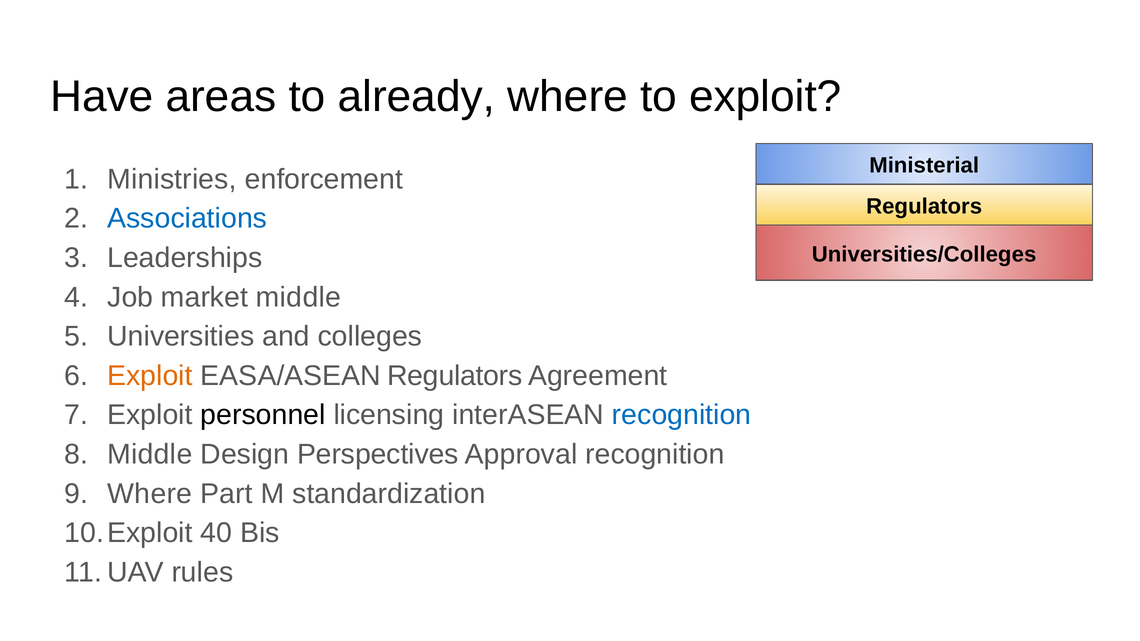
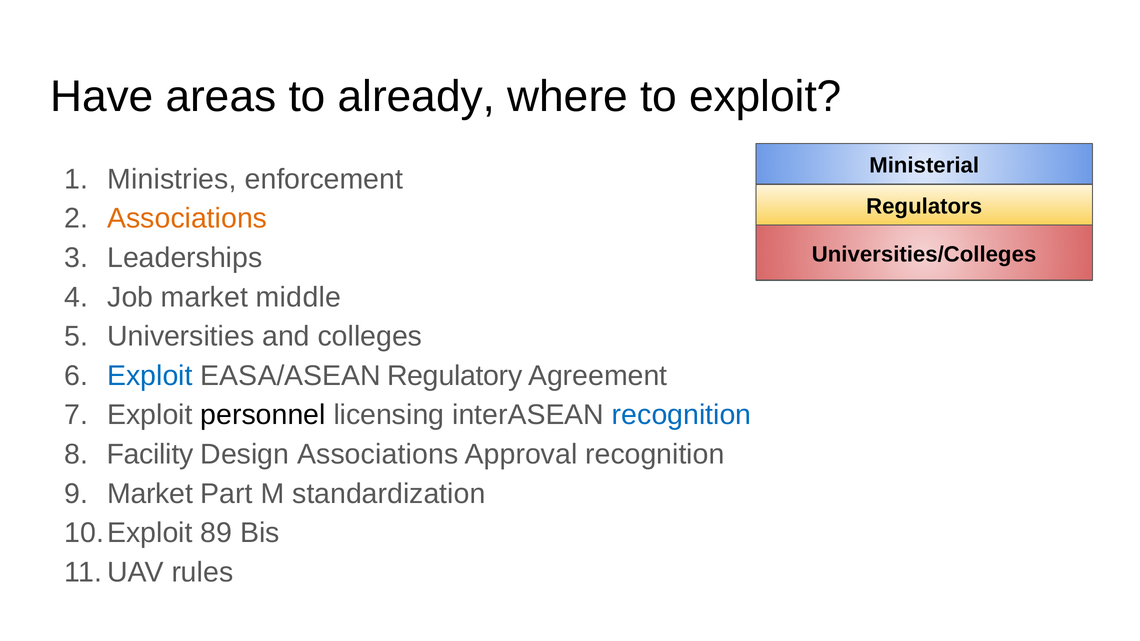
Associations at (187, 219) colour: blue -> orange
Exploit at (150, 376) colour: orange -> blue
EASA/ASEAN Regulators: Regulators -> Regulatory
Middle at (150, 454): Middle -> Facility
Design Perspectives: Perspectives -> Associations
Where at (150, 494): Where -> Market
40: 40 -> 89
